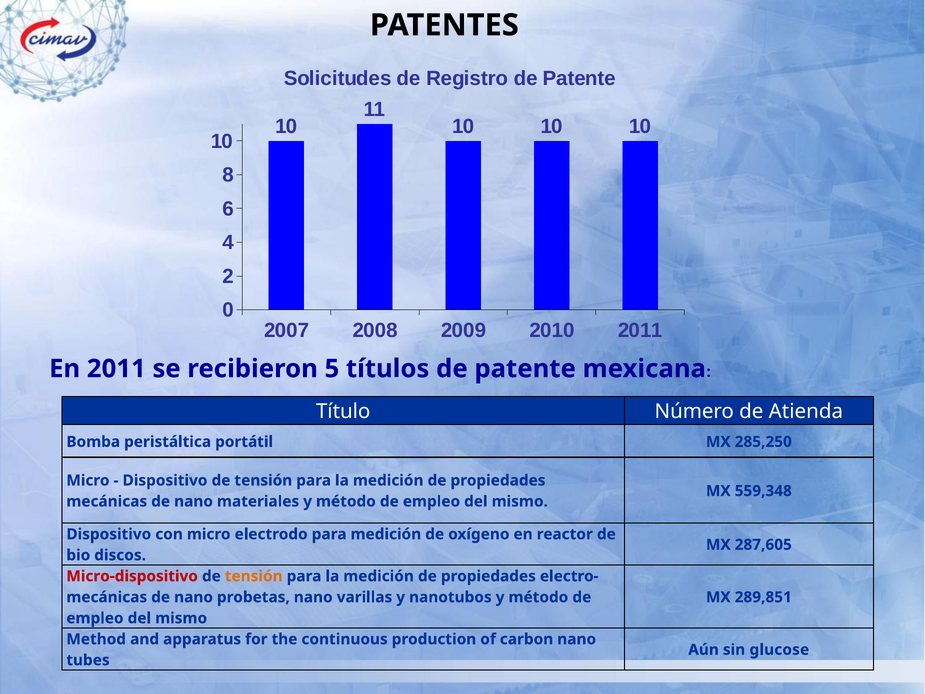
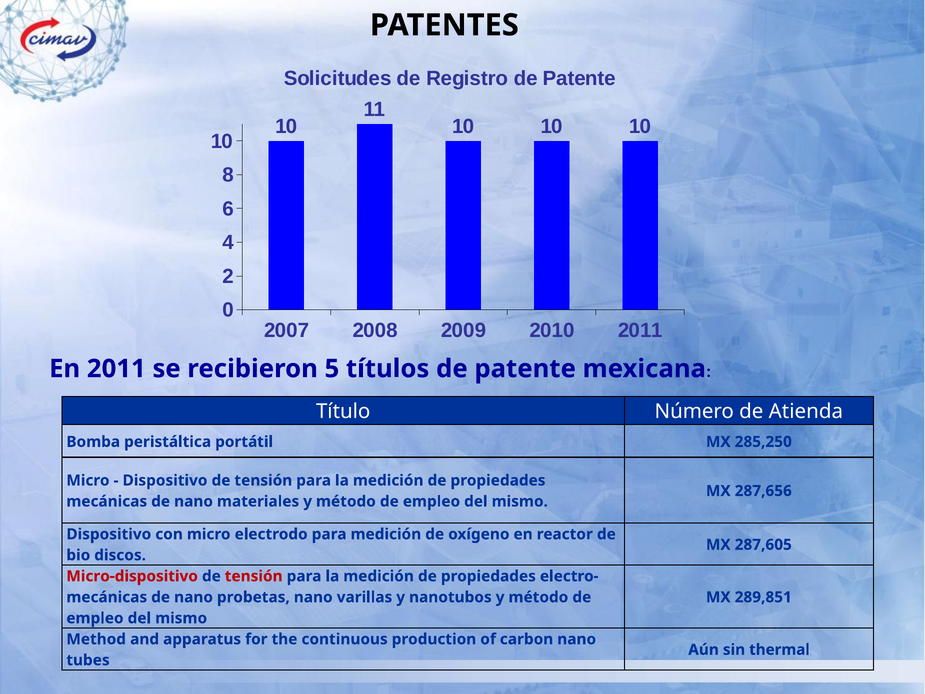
559,348: 559,348 -> 287,656
tensión at (254, 576) colour: orange -> red
glucose: glucose -> thermal
